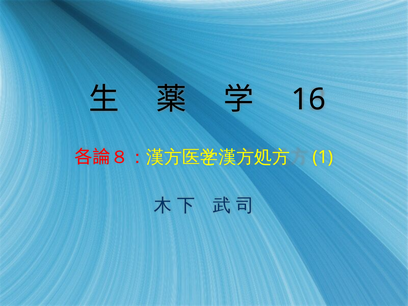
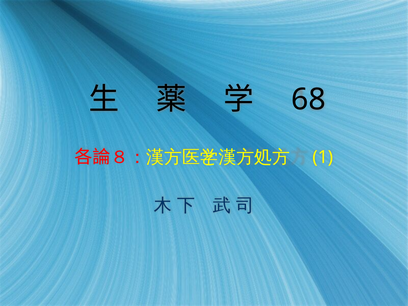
16: 16 -> 68
